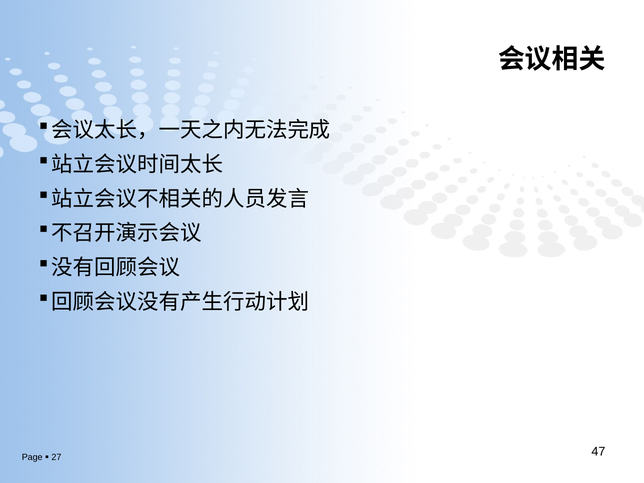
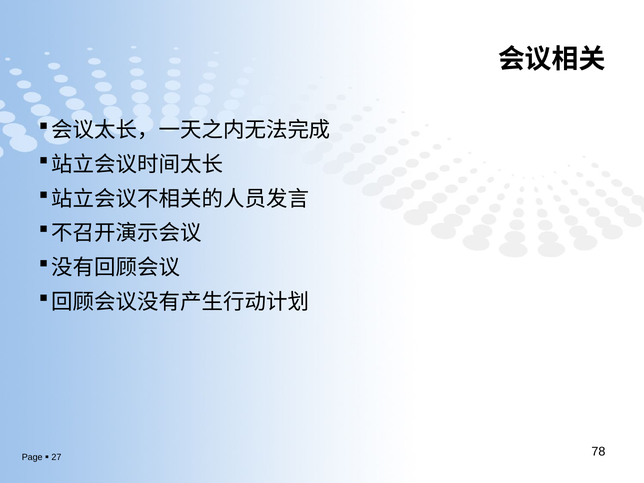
47: 47 -> 78
